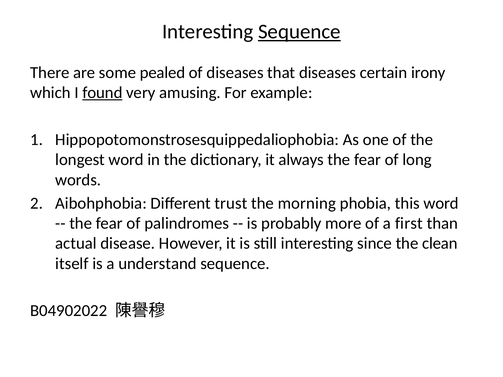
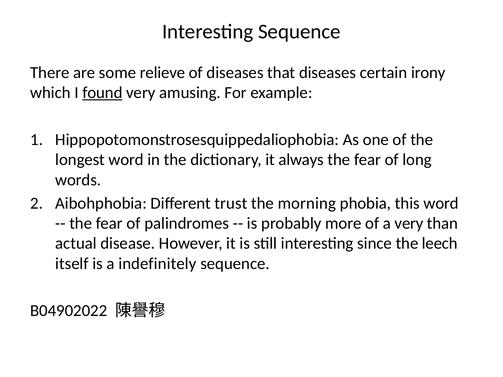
Sequence at (299, 32) underline: present -> none
pealed: pealed -> relieve
a first: first -> very
clean: clean -> leech
understand: understand -> indefinitely
